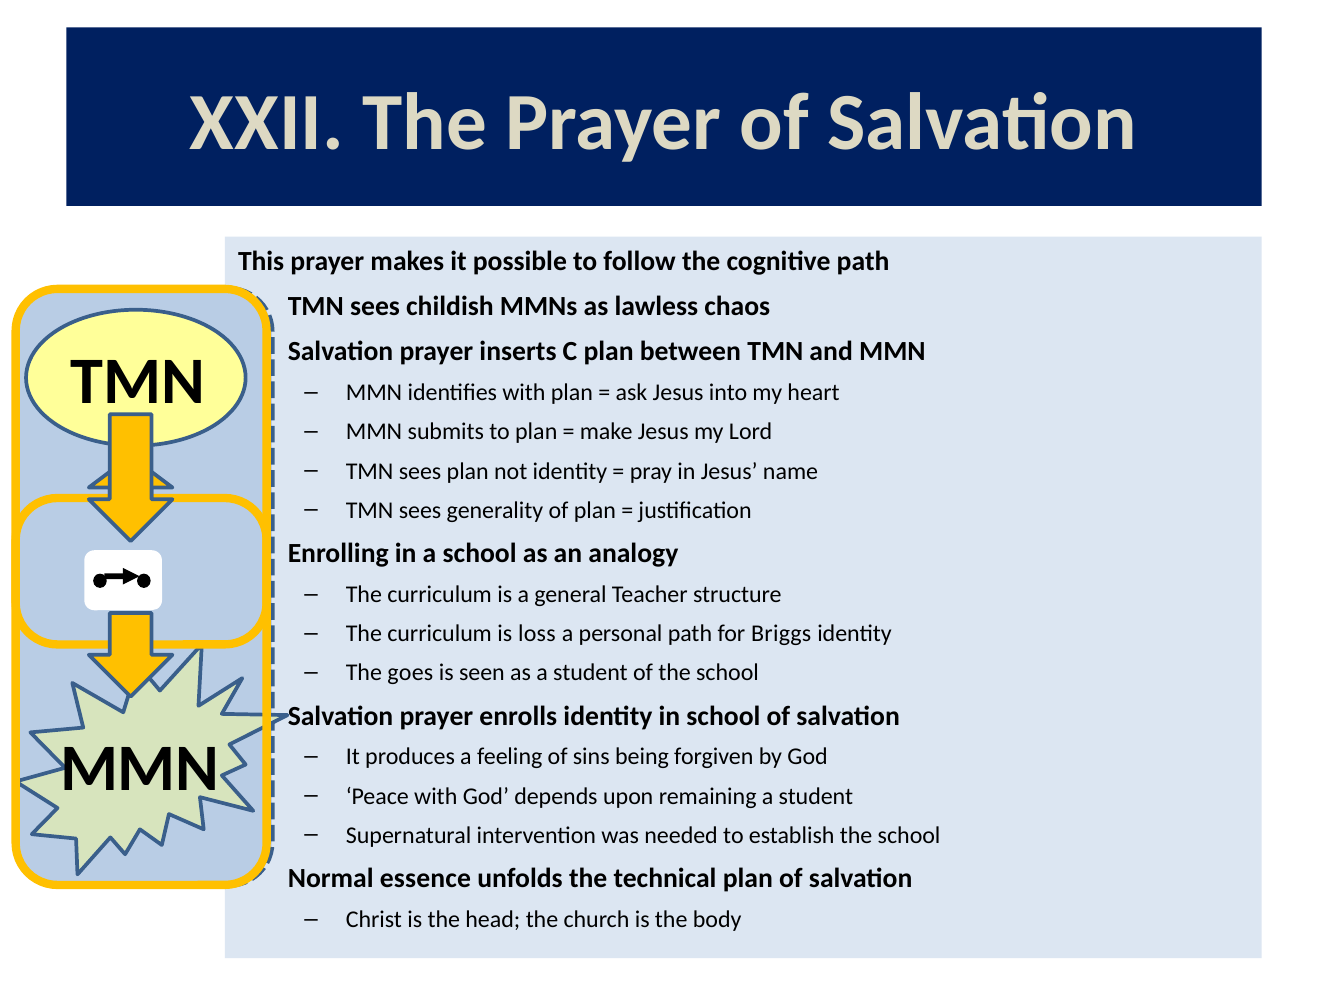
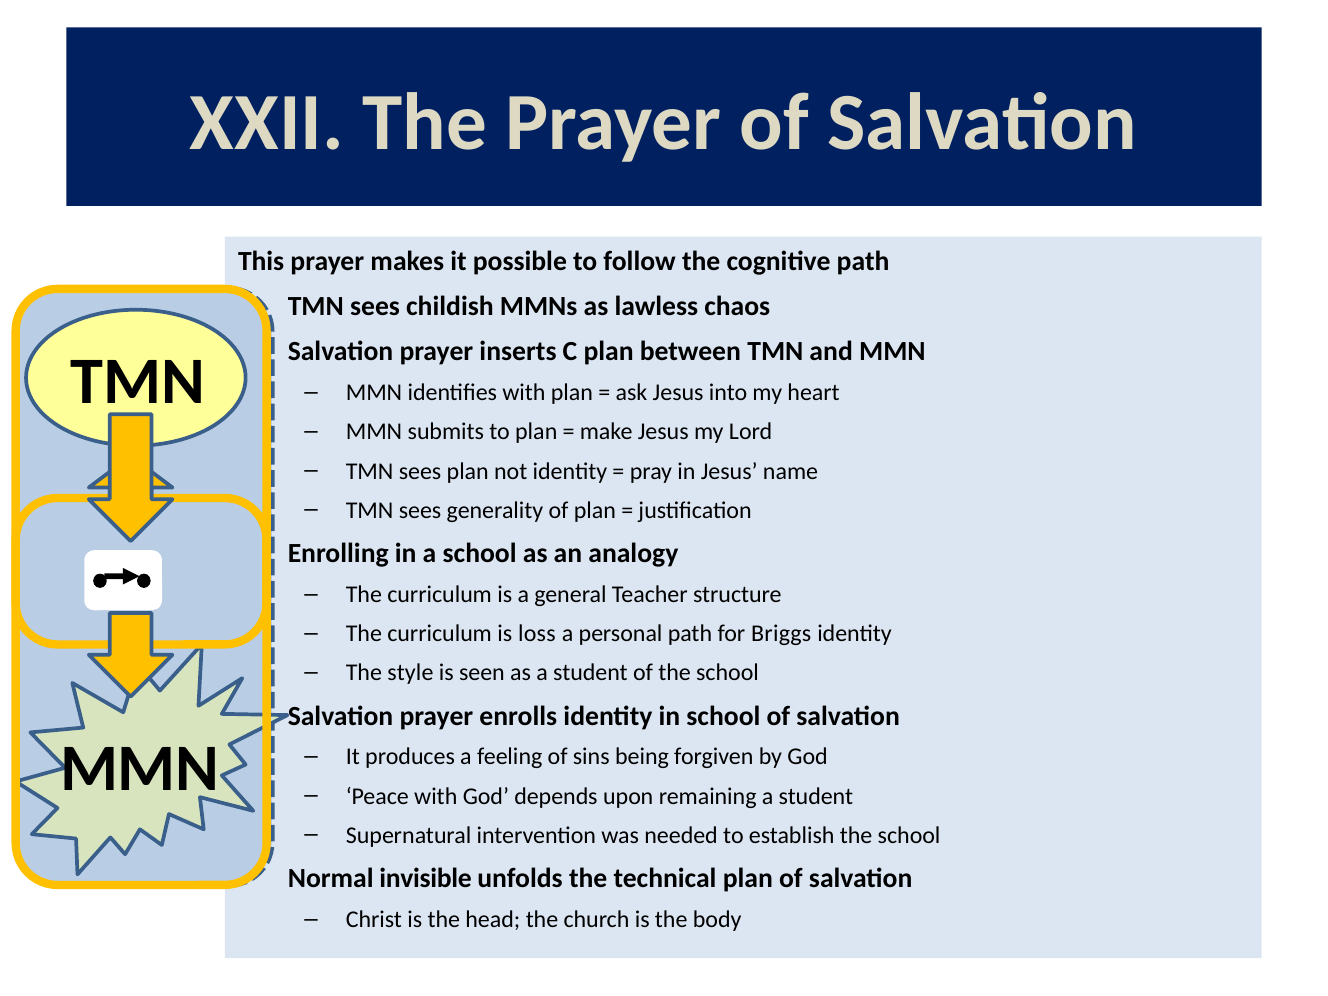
goes: goes -> style
essence: essence -> invisible
